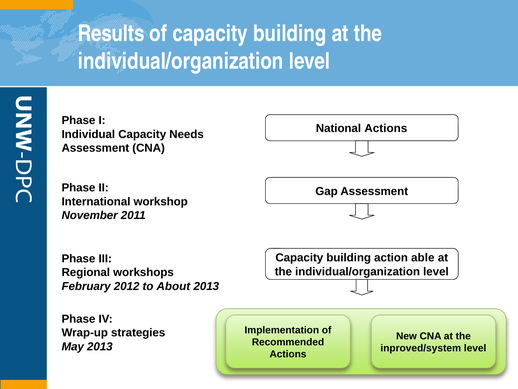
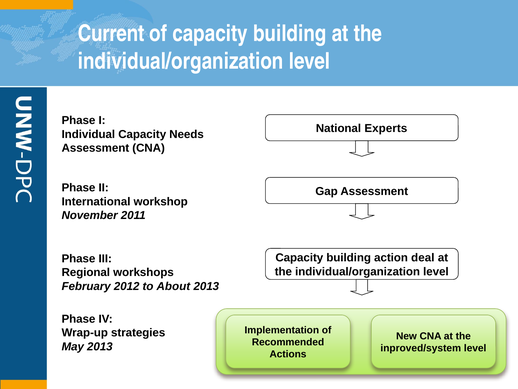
Results: Results -> Current
National Actions: Actions -> Experts
able: able -> deal
